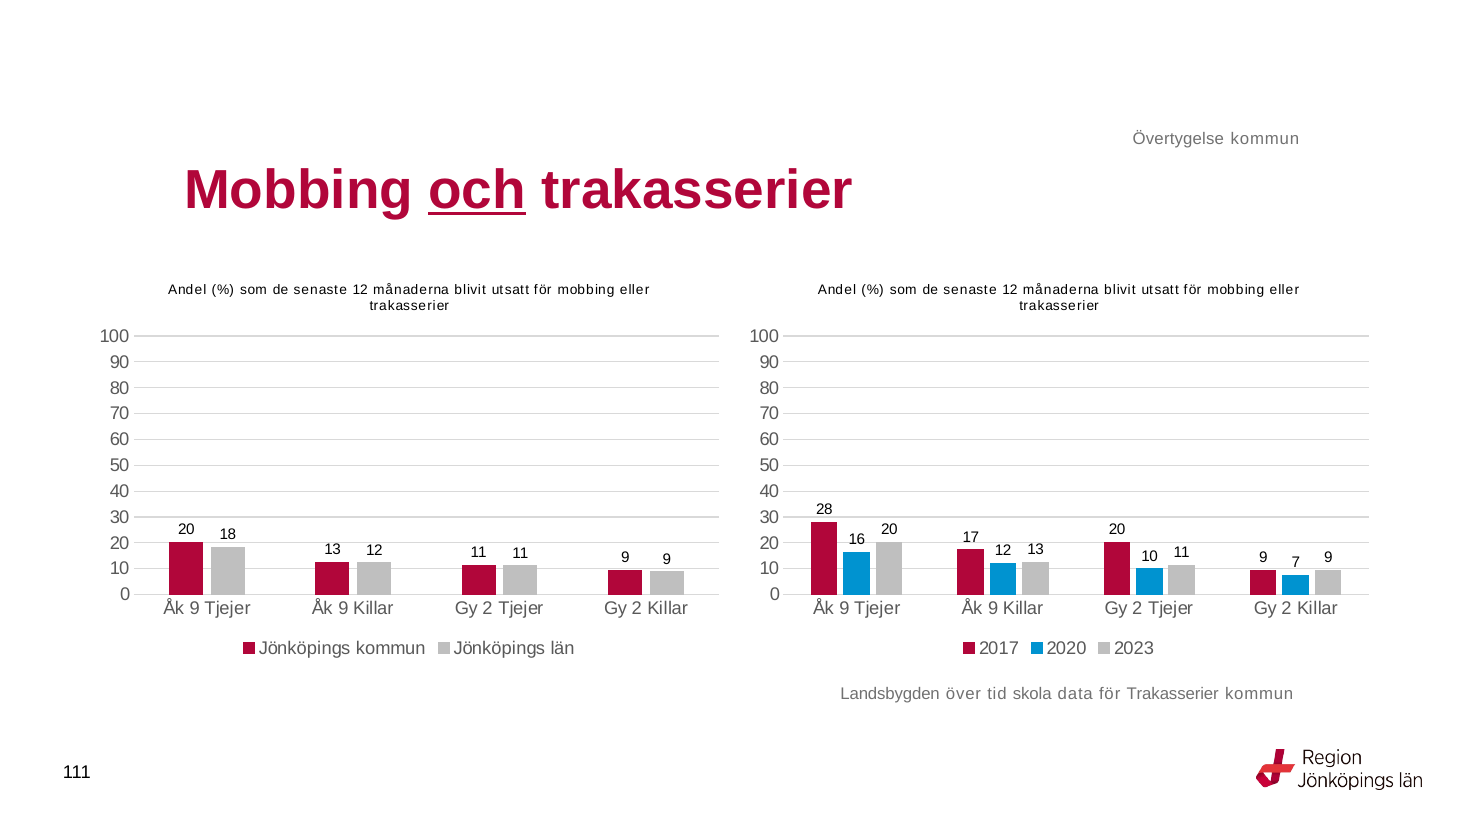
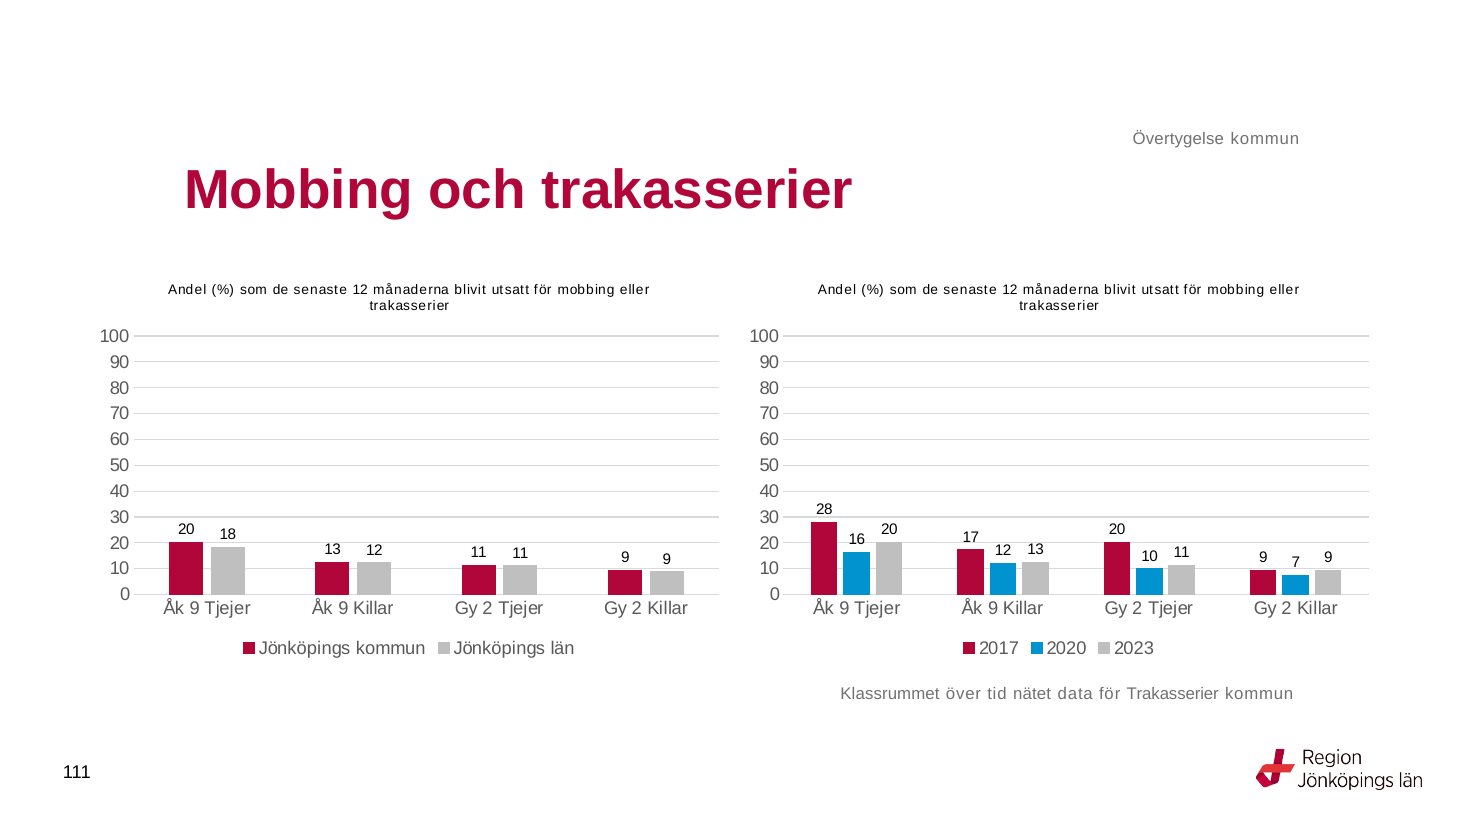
och underline: present -> none
Landsbygden: Landsbygden -> Klassrummet
skola: skola -> nätet
